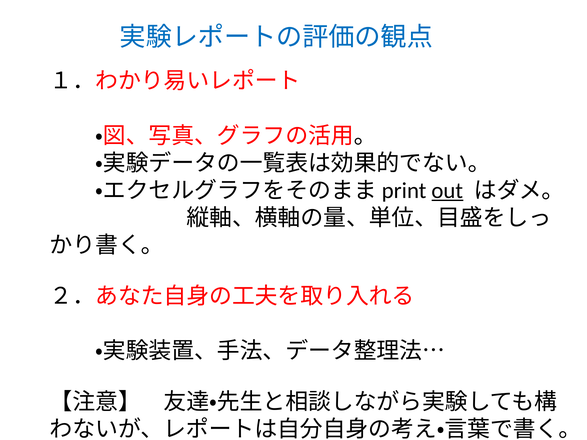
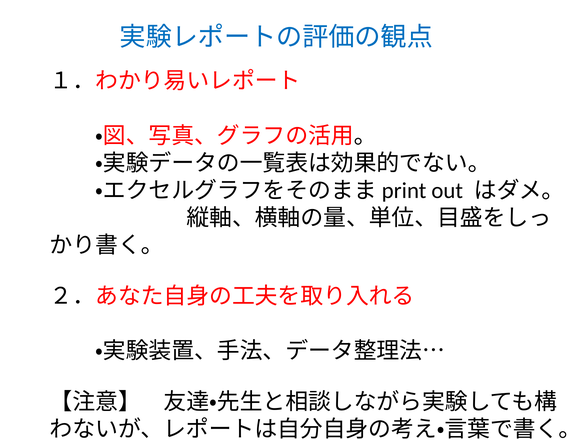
out underline: present -> none
